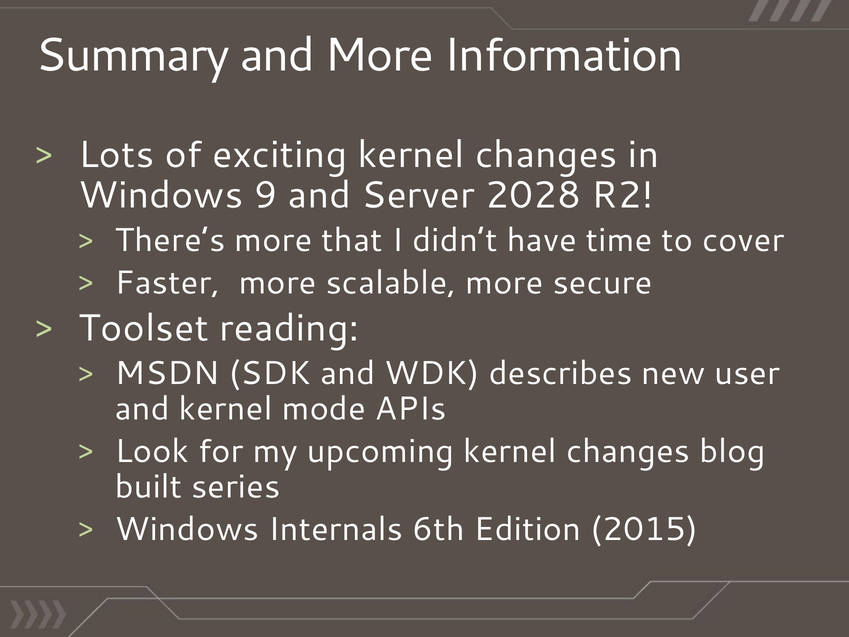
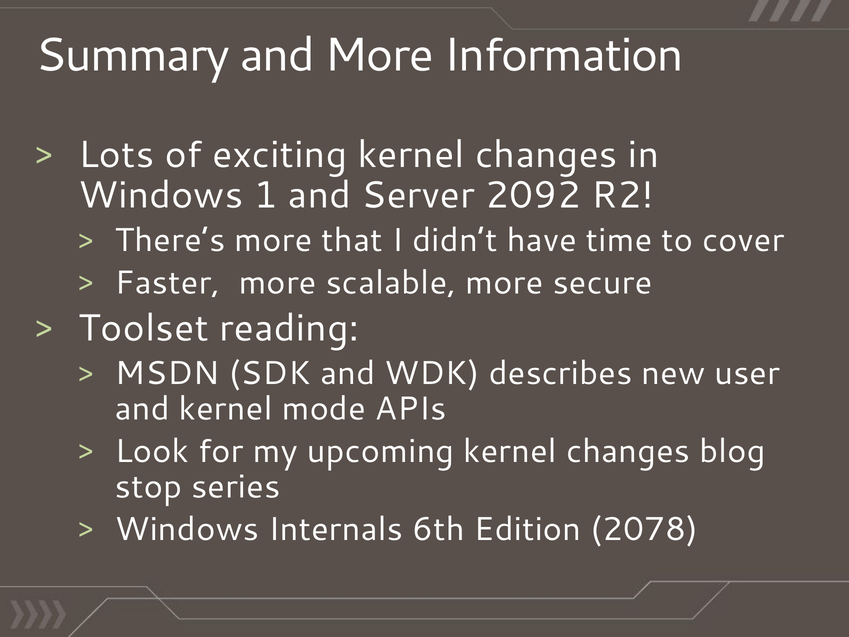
9: 9 -> 1
2028: 2028 -> 2092
built: built -> stop
2015: 2015 -> 2078
